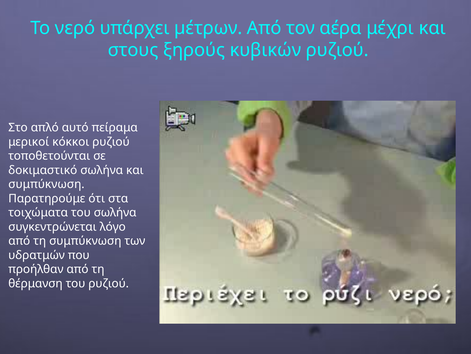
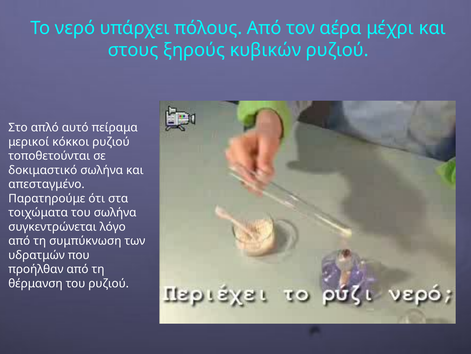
µέτρων: µέτρων -> πόλους
συμπύκνωση at (46, 184): συμπύκνωση -> απεσταγμένο
